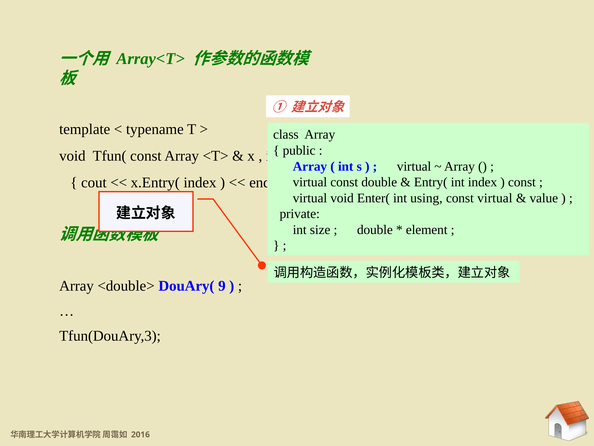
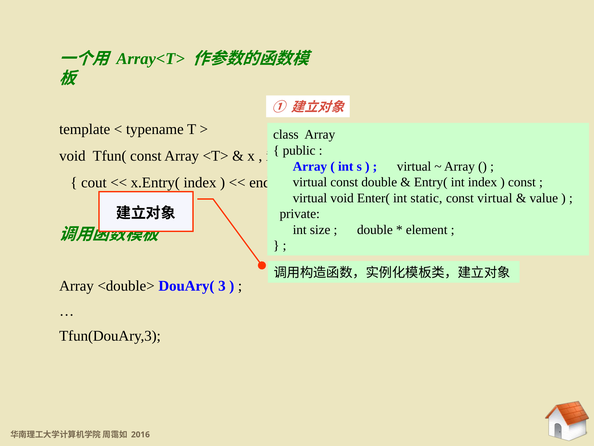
using: using -> static
9: 9 -> 3
